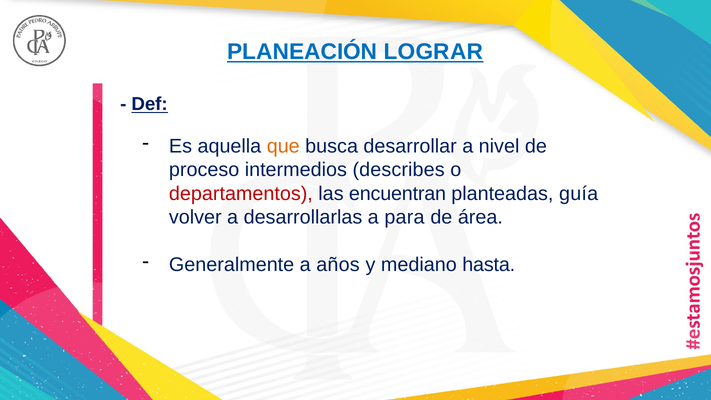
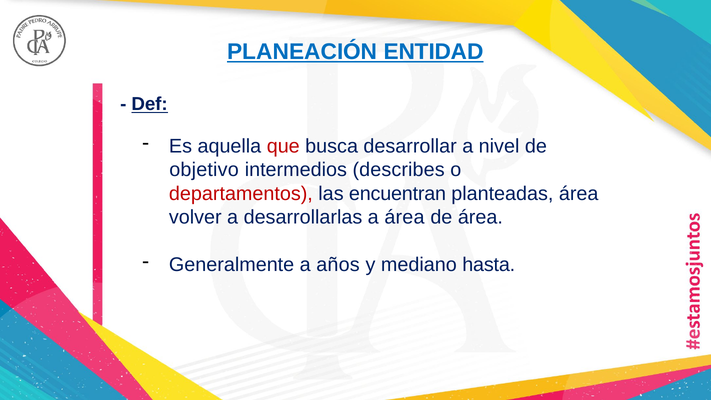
LOGRAR: LOGRAR -> ENTIDAD
que colour: orange -> red
proceso: proceso -> objetivo
planteadas guía: guía -> área
a para: para -> área
